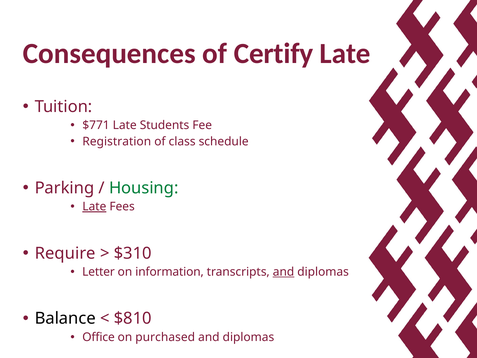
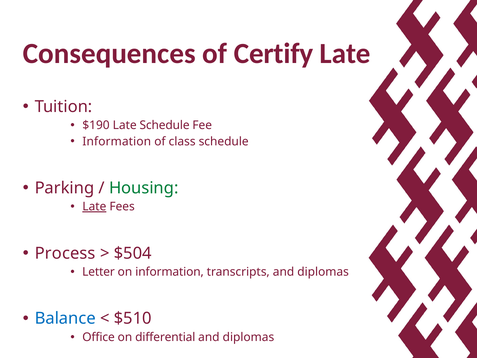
$771: $771 -> $190
Late Students: Students -> Schedule
Registration at (117, 141): Registration -> Information
Require: Require -> Process
$310: $310 -> $504
and at (284, 272) underline: present -> none
Balance colour: black -> blue
$810: $810 -> $510
purchased: purchased -> differential
